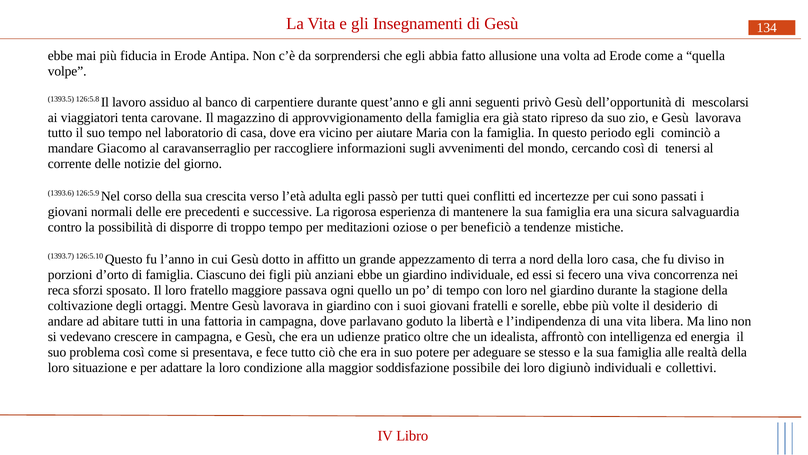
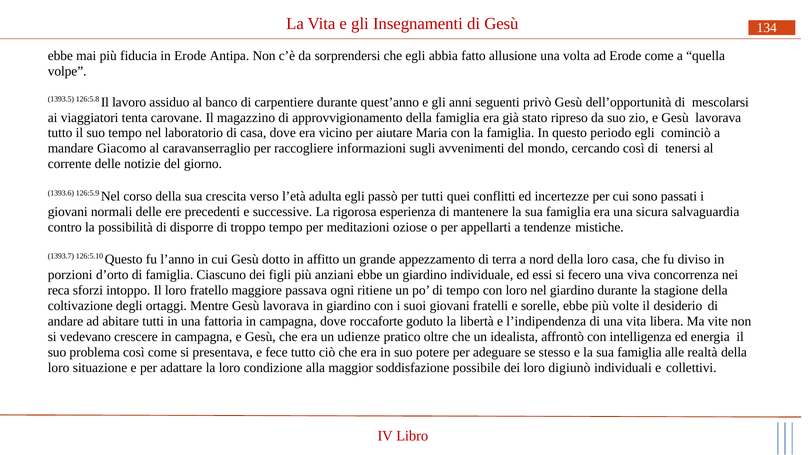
beneficiò: beneficiò -> appellarti
sposato: sposato -> intoppo
quello: quello -> ritiene
parlavano: parlavano -> roccaforte
lino: lino -> vite
